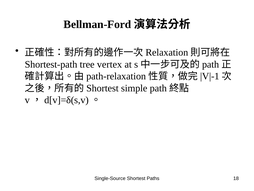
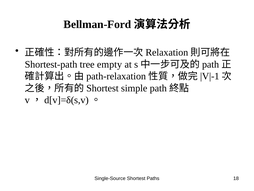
vertex: vertex -> empty
